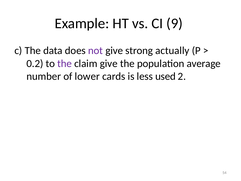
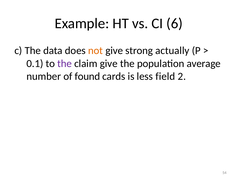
9: 9 -> 6
not colour: purple -> orange
0.2: 0.2 -> 0.1
lower: lower -> found
used: used -> field
